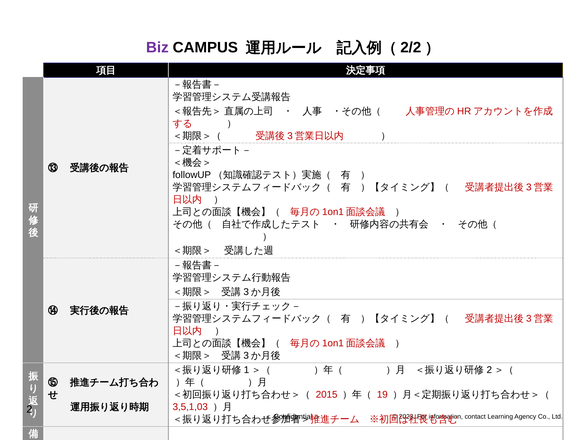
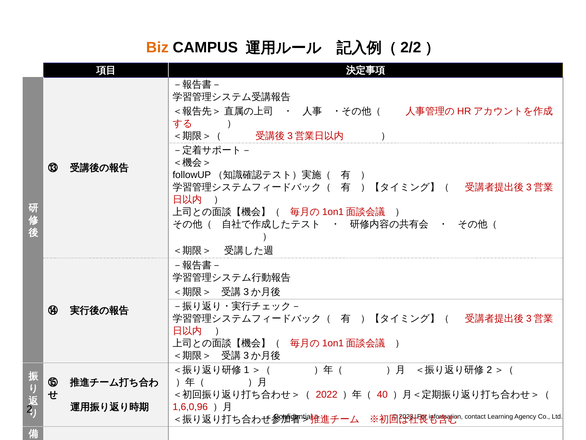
Biz colour: purple -> orange
2015: 2015 -> 2022
19: 19 -> 40
3,5,1,03: 3,5,1,03 -> 1,6,0,96
